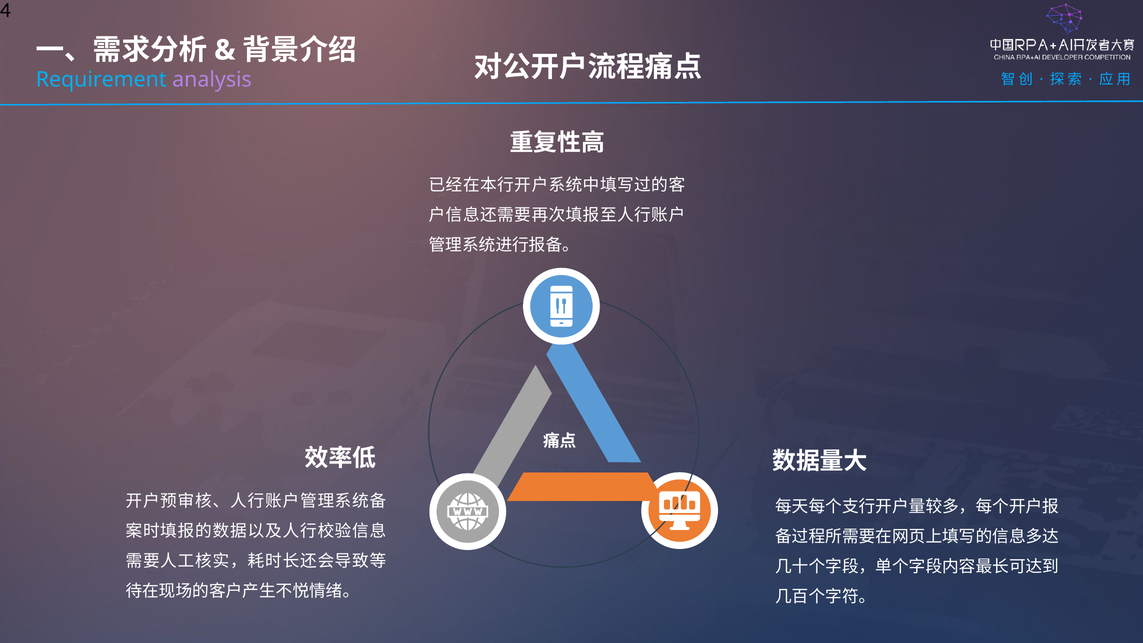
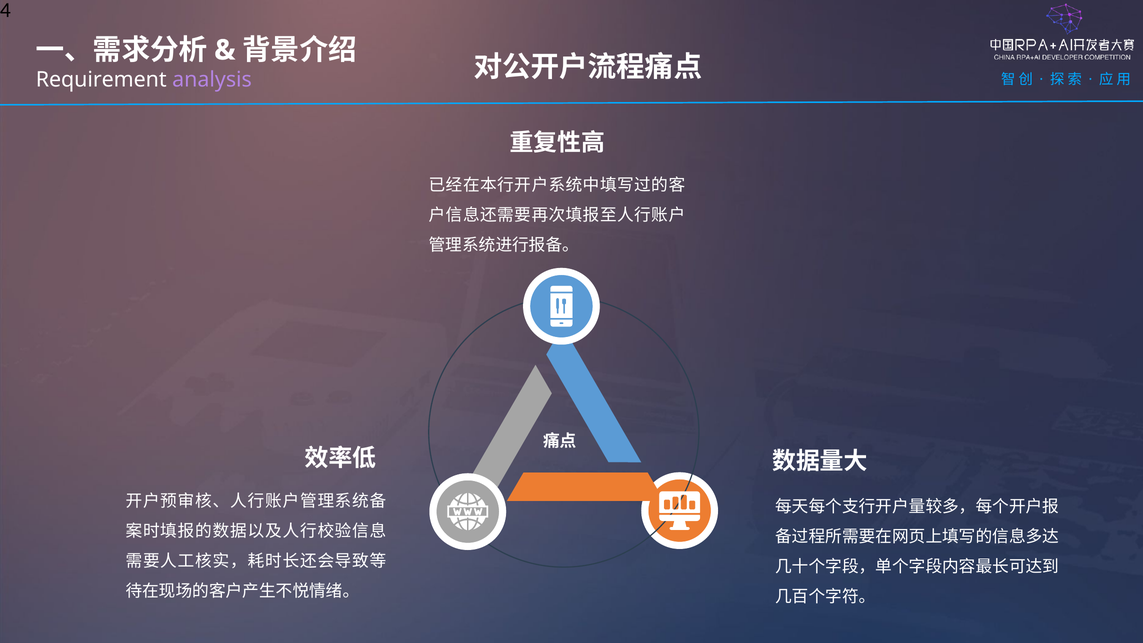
Requirement colour: light blue -> white
